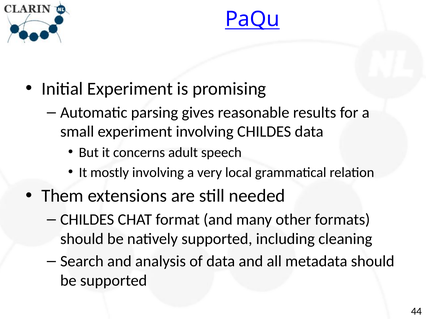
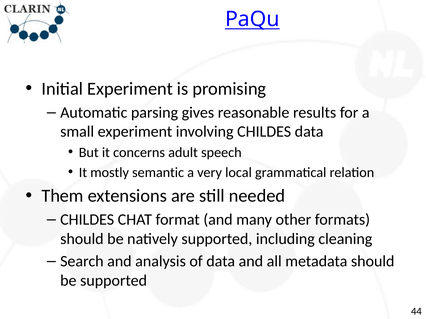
mostly involving: involving -> semantic
